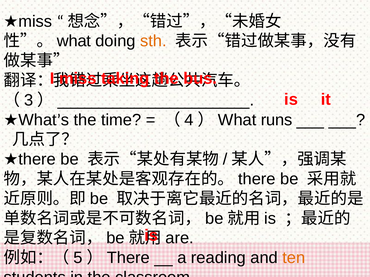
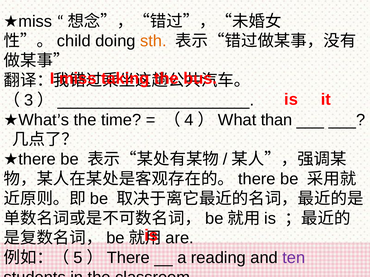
what at (74, 41): what -> child
runs: runs -> than
ten colour: orange -> purple
